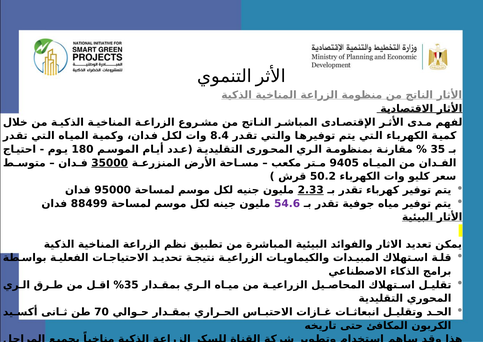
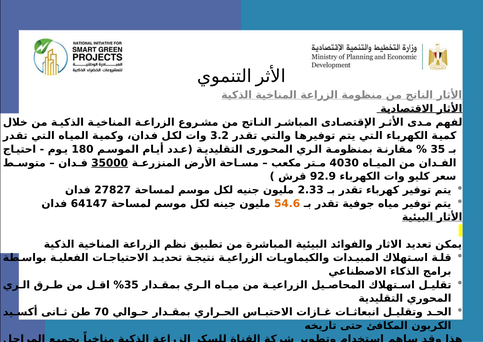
8.4: 8.4 -> 3.2
9405: 9405 -> 4030
50.2: 50.2 -> 92.9
95000: 95000 -> 27827
2.33 underline: present -> none
88499: 88499 -> 64147
54.6 colour: purple -> orange
